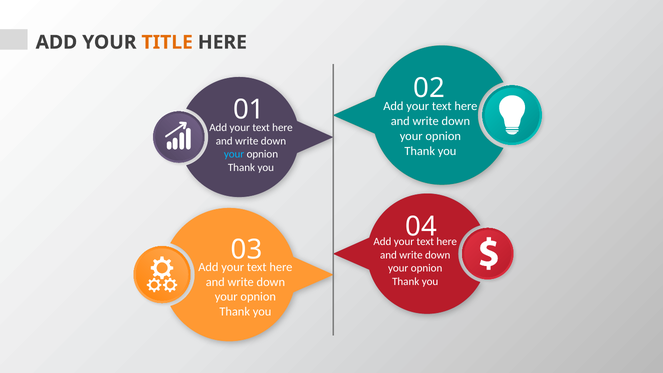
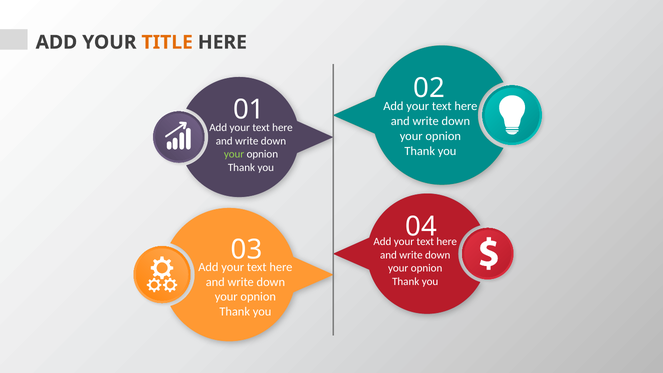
your at (234, 154) colour: light blue -> light green
